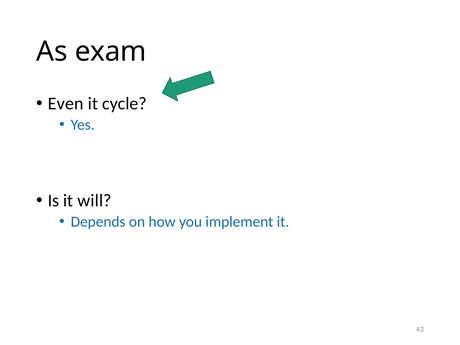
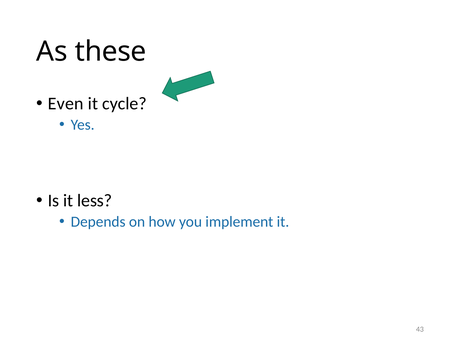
exam: exam -> these
will: will -> less
